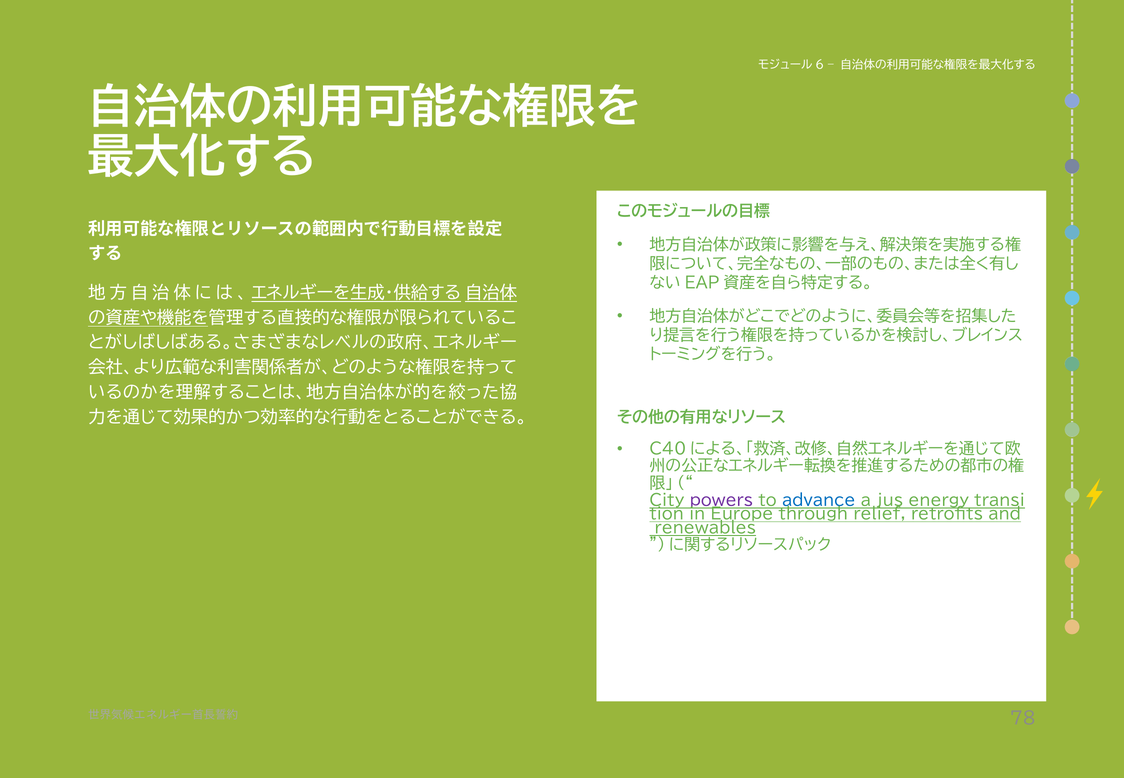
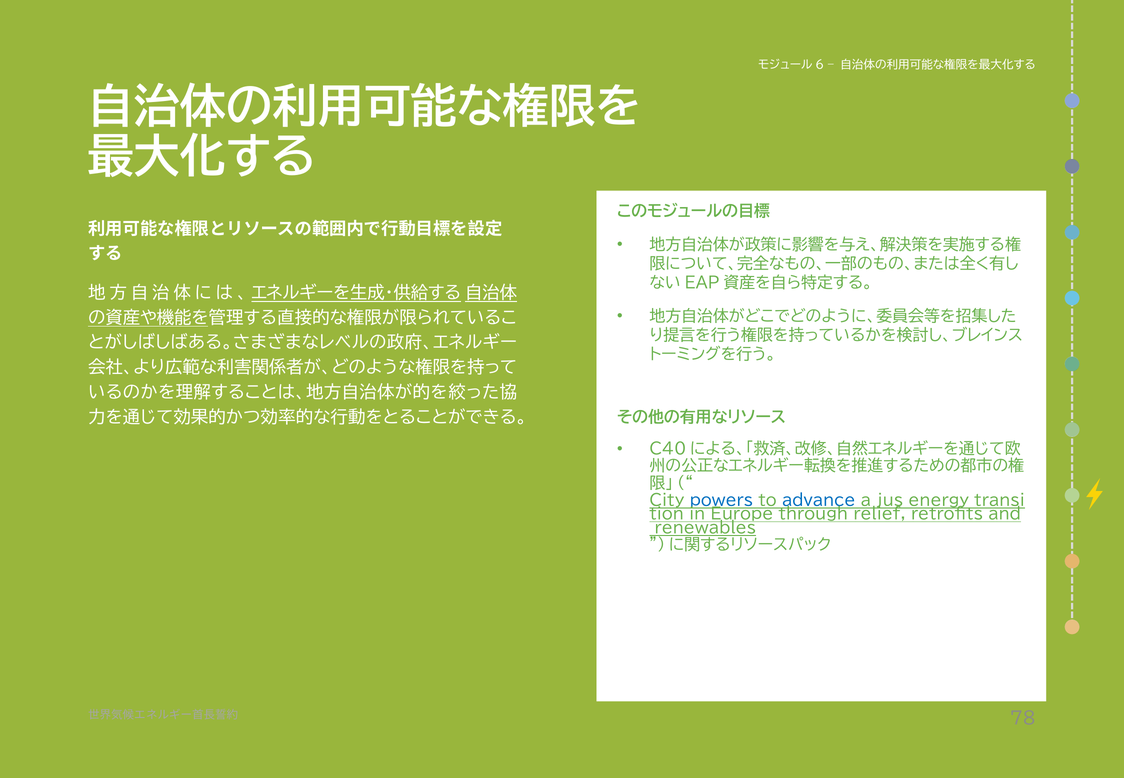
powers colour: purple -> blue
